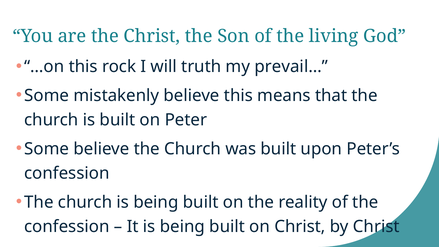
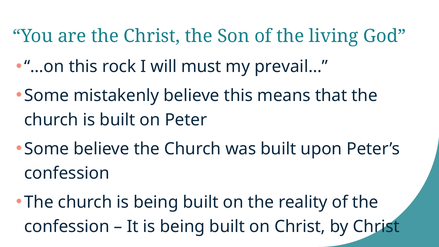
truth: truth -> must
